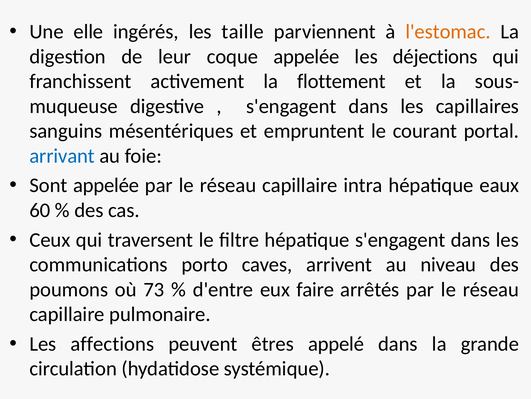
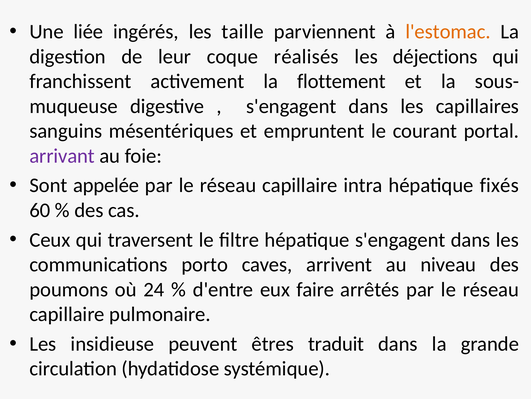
elle: elle -> liée
coque appelée: appelée -> réalisés
arrivant colour: blue -> purple
eaux: eaux -> fixés
73: 73 -> 24
affections: affections -> insidieuse
appelé: appelé -> traduit
